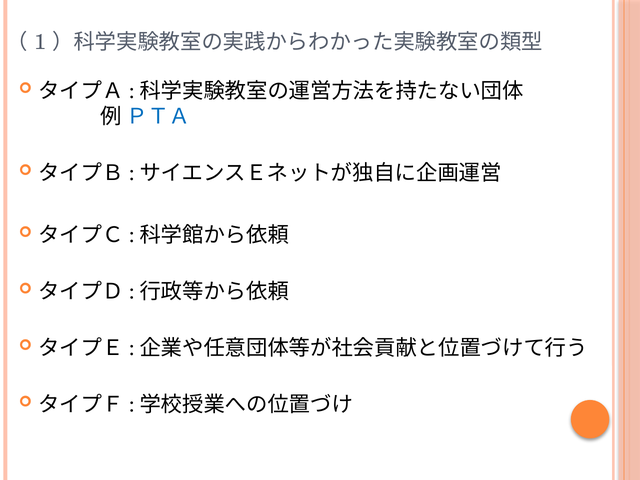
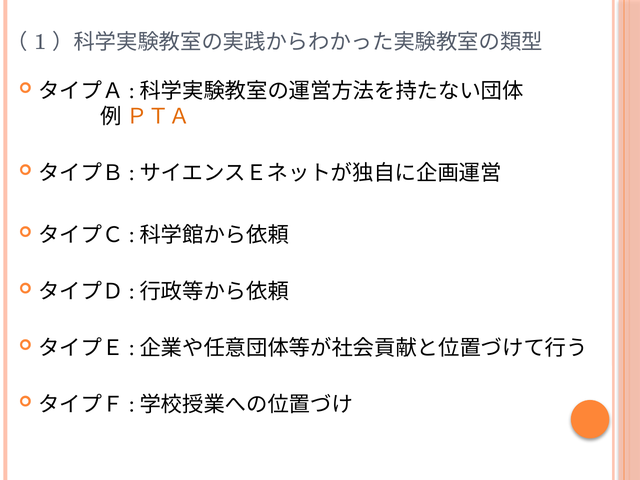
ＰＴＡ colour: blue -> orange
